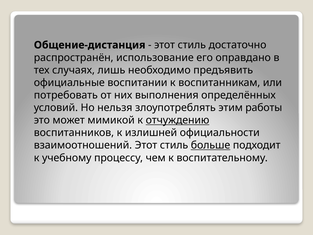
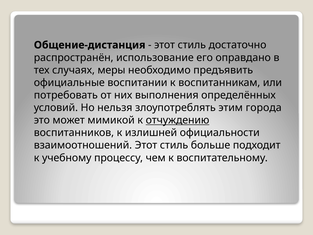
лишь: лишь -> меры
работы: работы -> города
больше underline: present -> none
